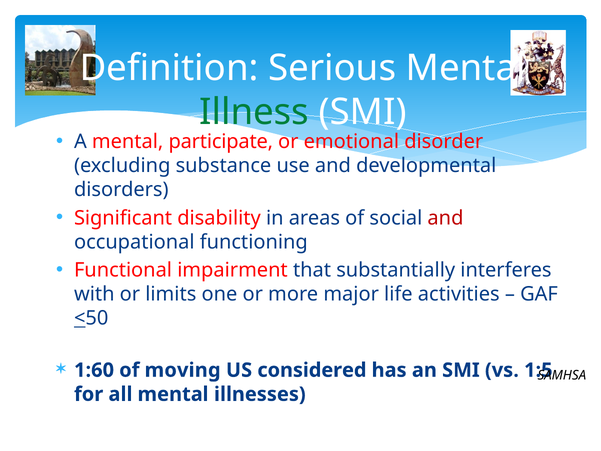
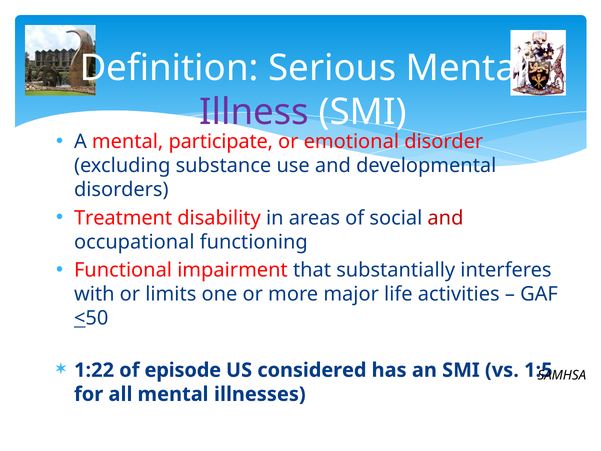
Illness colour: green -> purple
Significant: Significant -> Treatment
1:60: 1:60 -> 1:22
moving: moving -> episode
